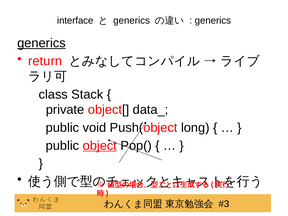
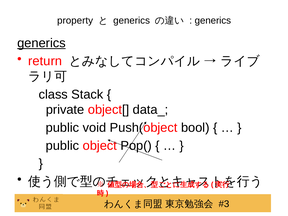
interface: interface -> property
long: long -> bool
object underline: present -> none
